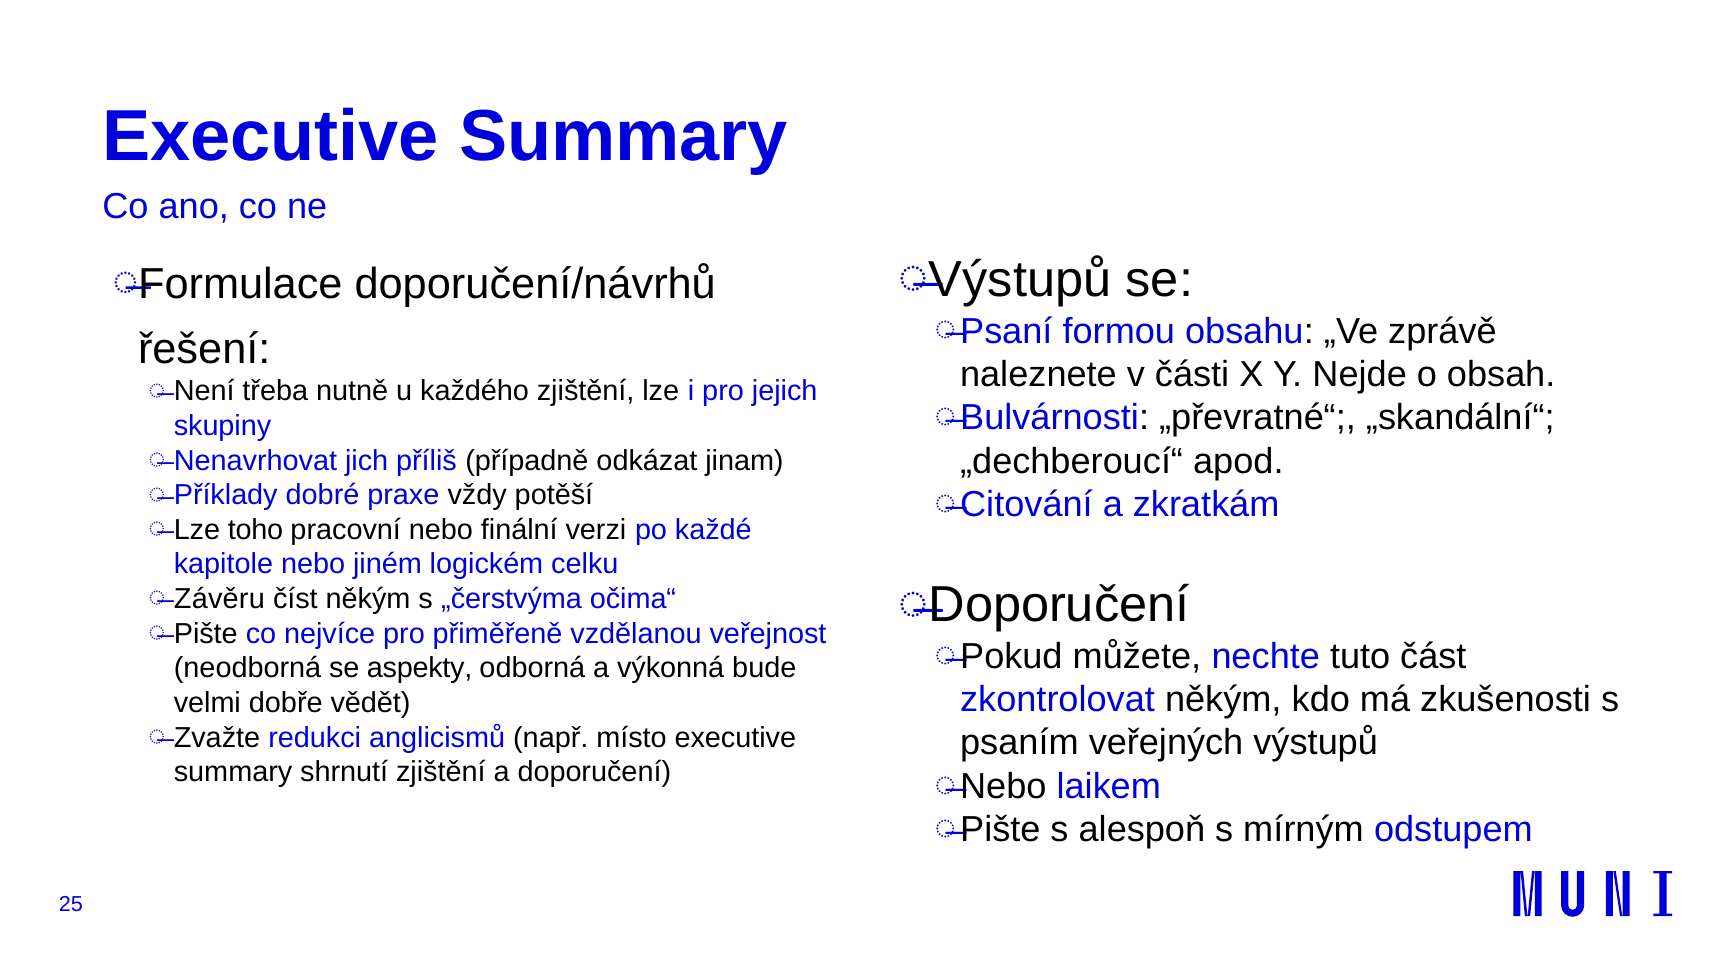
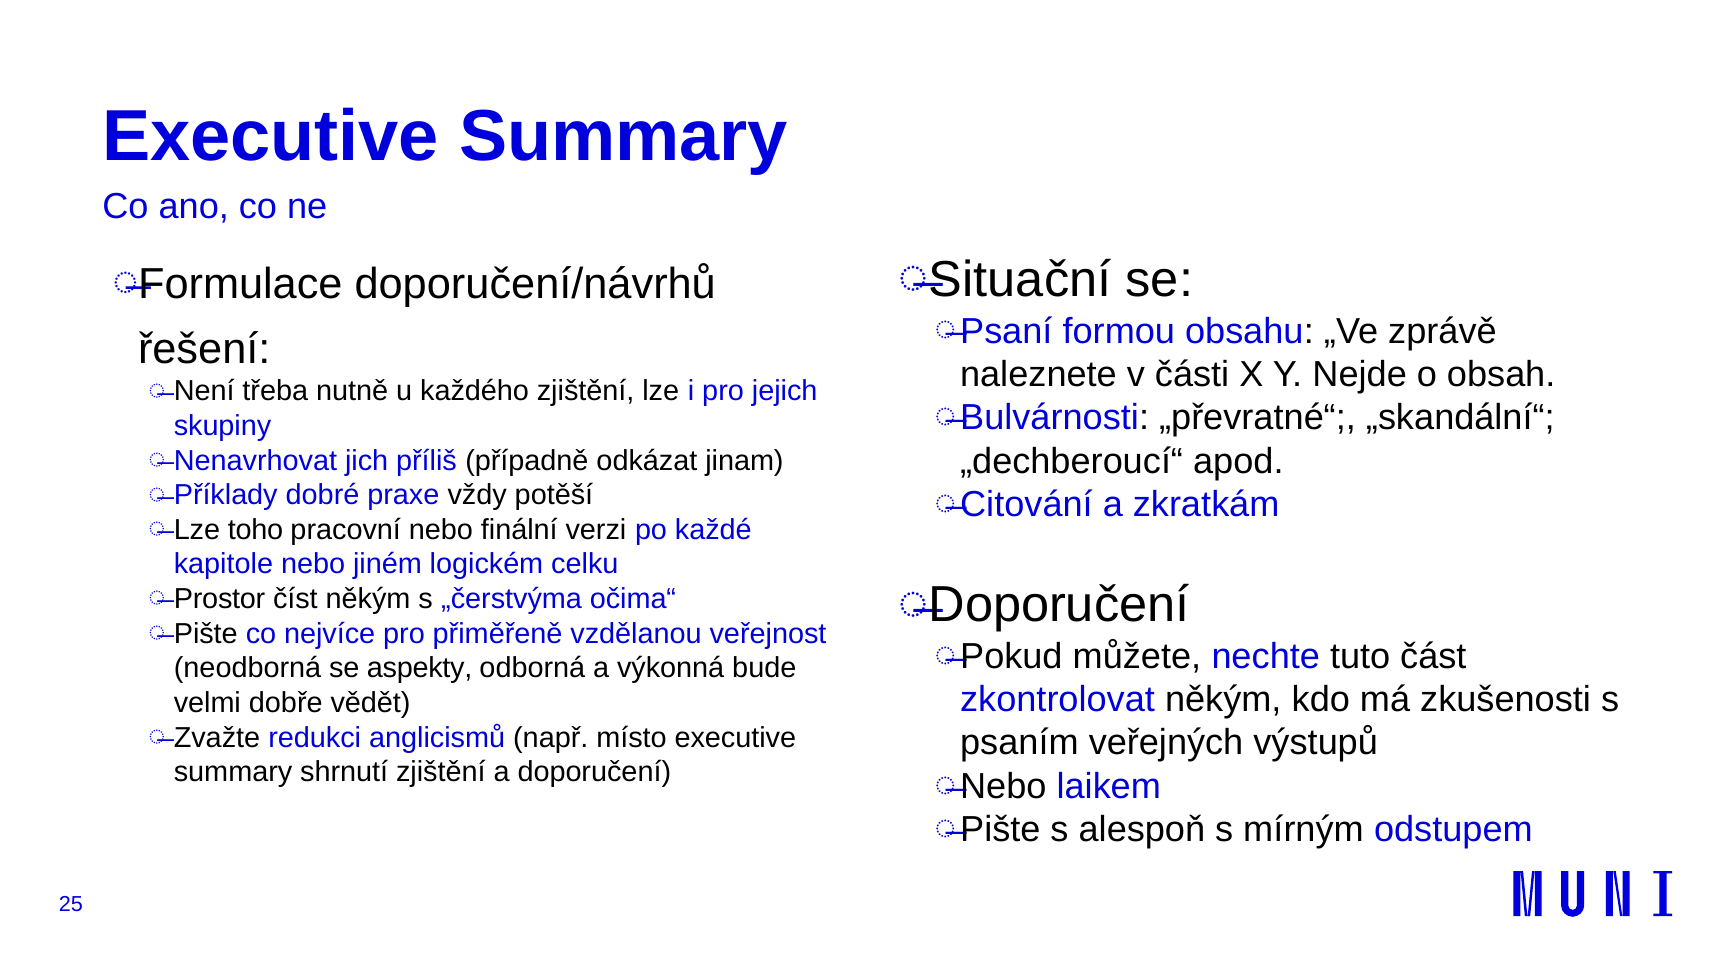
Výstupů at (1020, 280): Výstupů -> Situační
Závěru: Závěru -> Prostor
